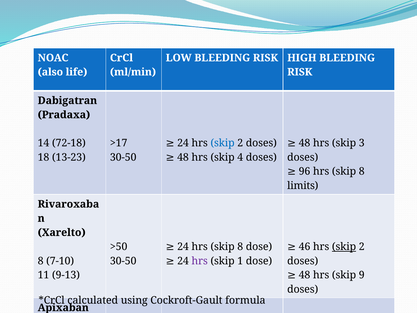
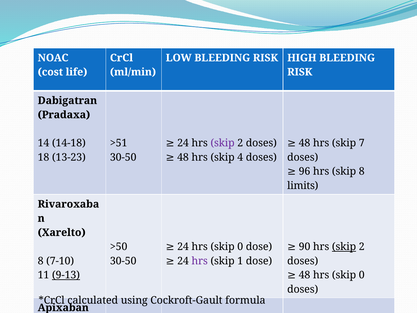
also: also -> cost
skip at (223, 143) colour: blue -> purple
3: 3 -> 7
72-18: 72-18 -> 14-18
>17: >17 -> >51
24 hrs skip 8: 8 -> 0
46: 46 -> 90
48 hrs skip 9: 9 -> 0
9-13 at (66, 275) underline: none -> present
